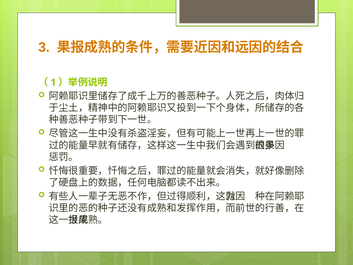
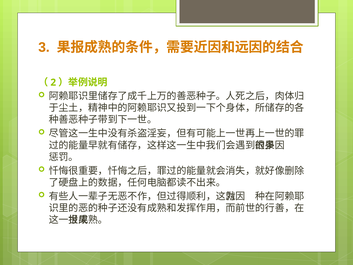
1: 1 -> 2
